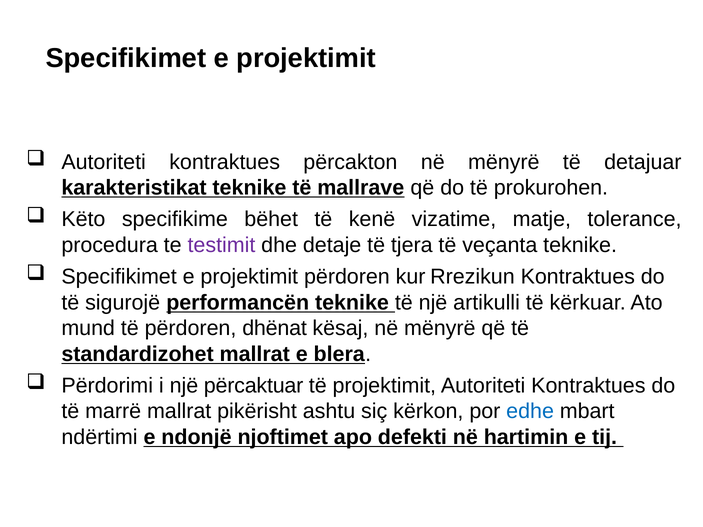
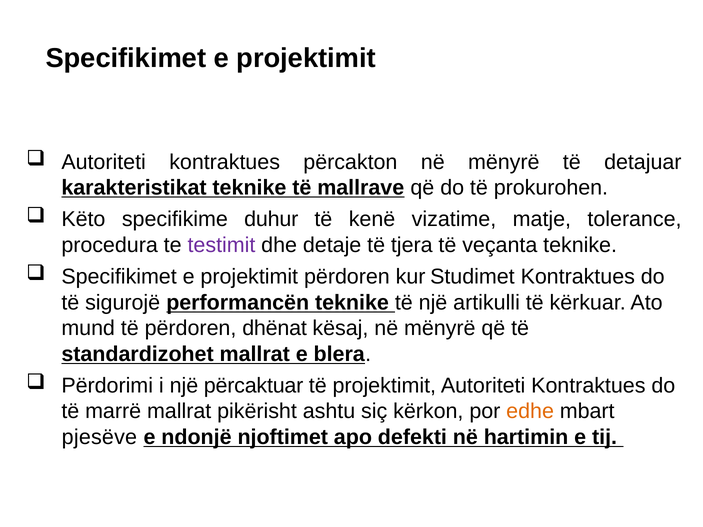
bëhet: bëhet -> duhur
Rrezikun: Rrezikun -> Studimet
edhe colour: blue -> orange
ndërtimi: ndërtimi -> pjesëve
